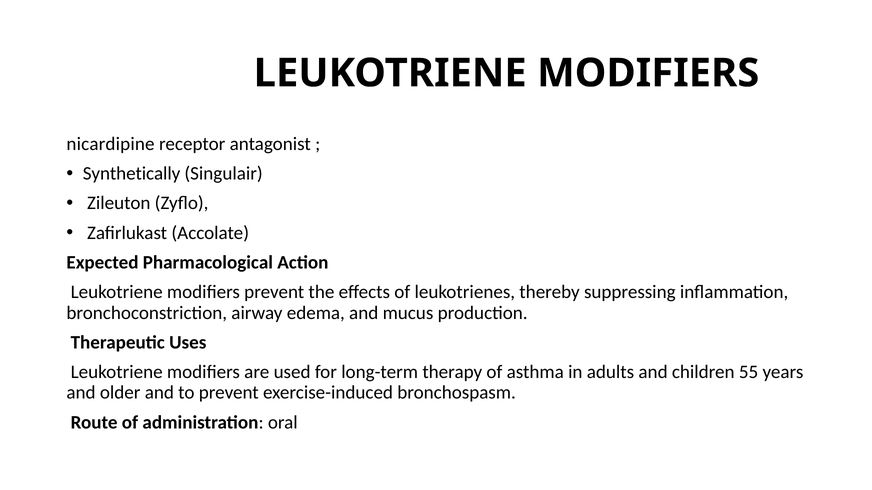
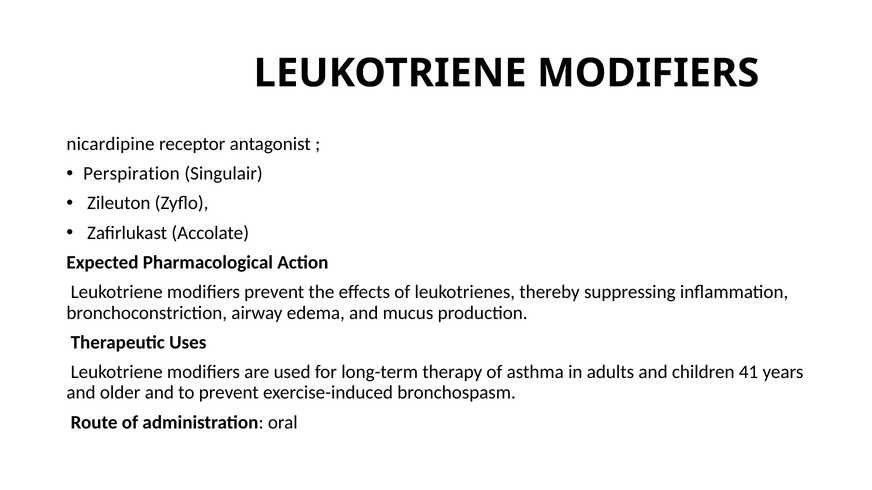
Synthetically: Synthetically -> Perspiration
55: 55 -> 41
